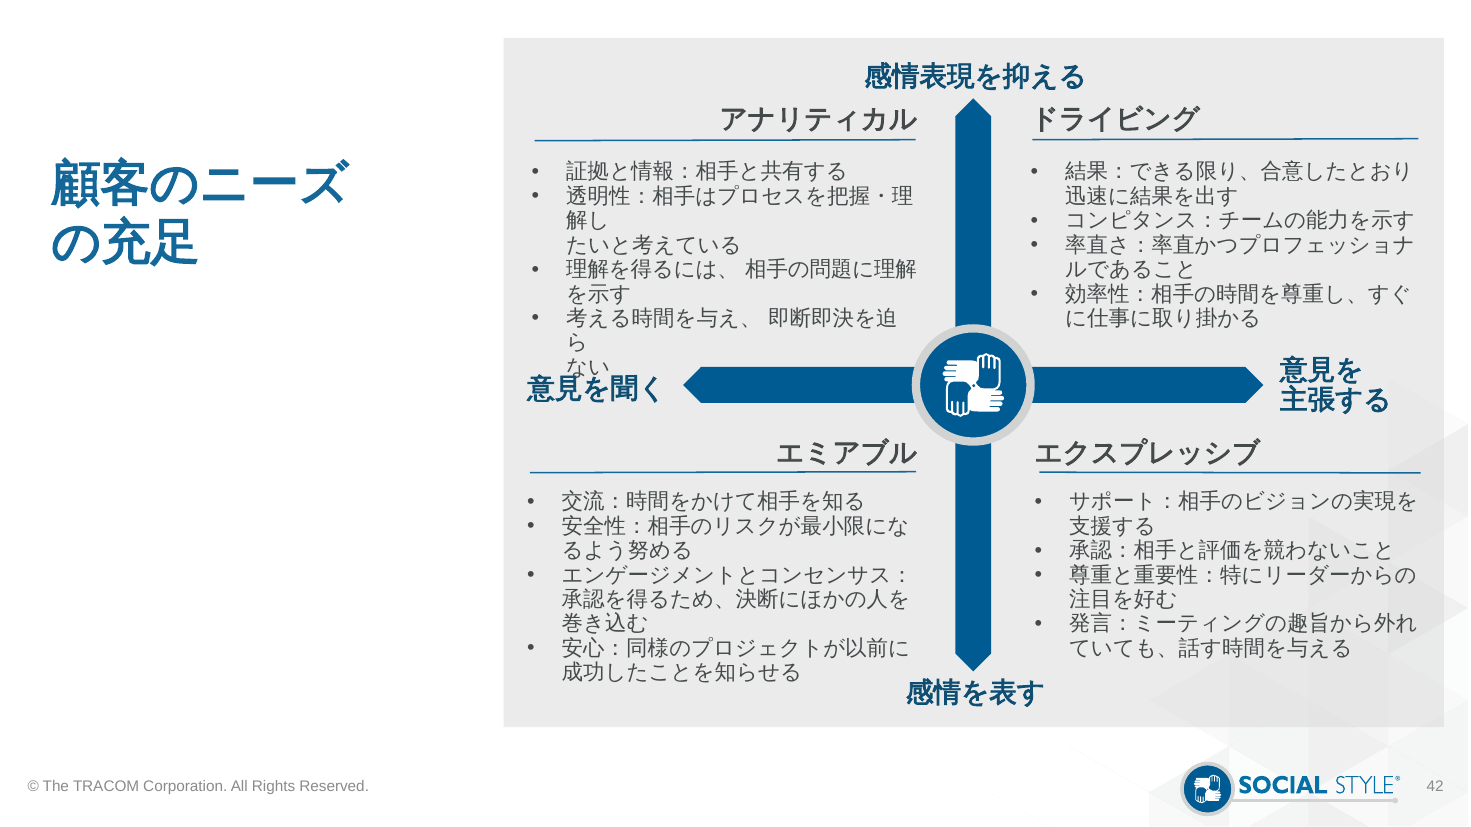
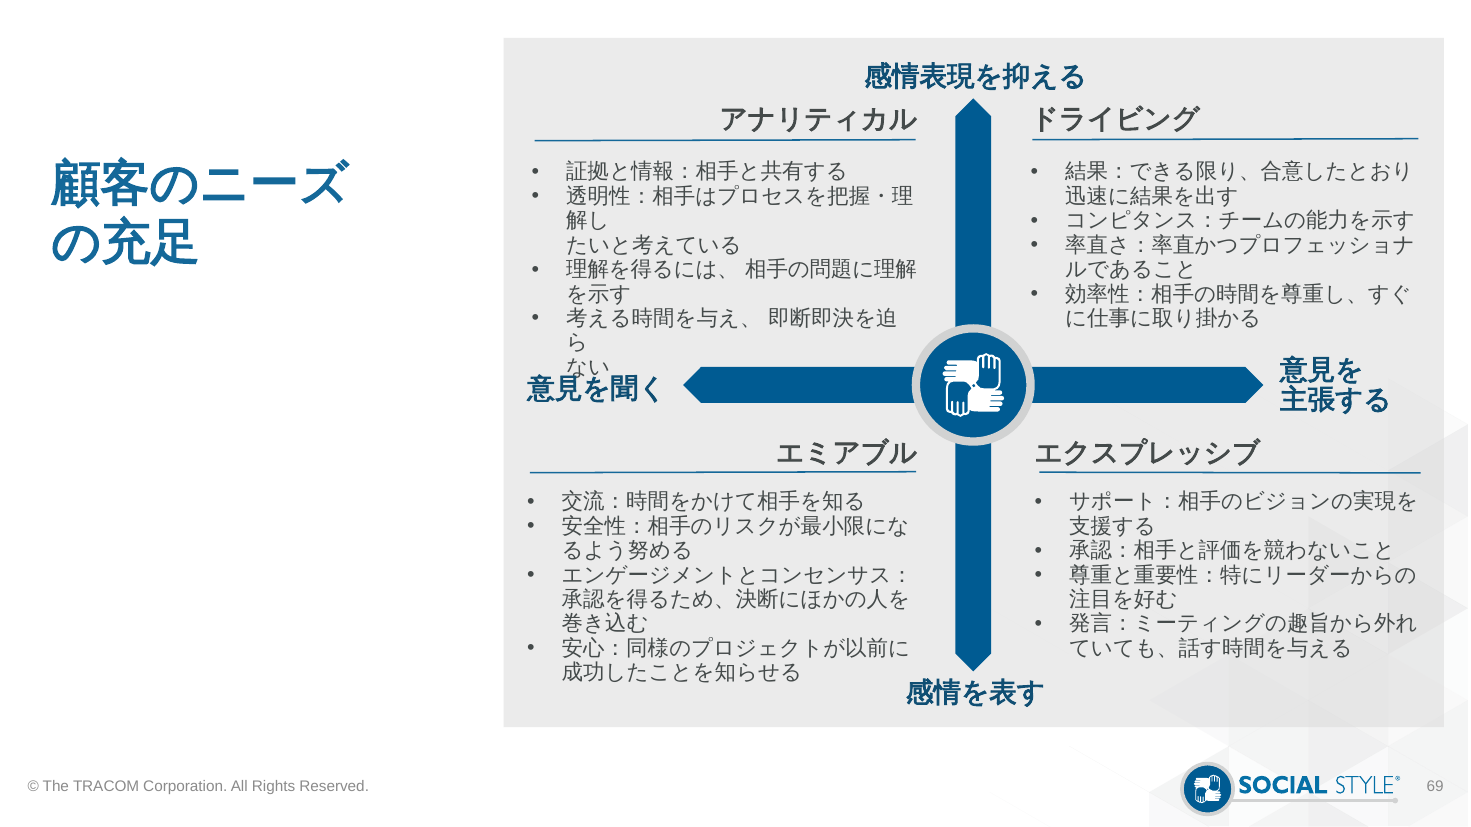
42: 42 -> 69
